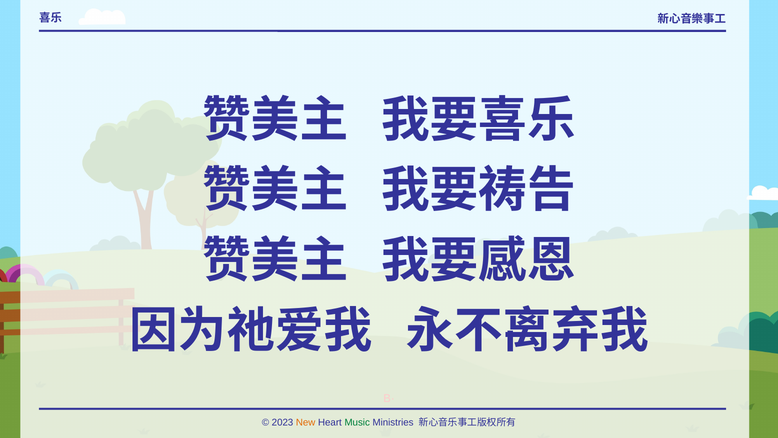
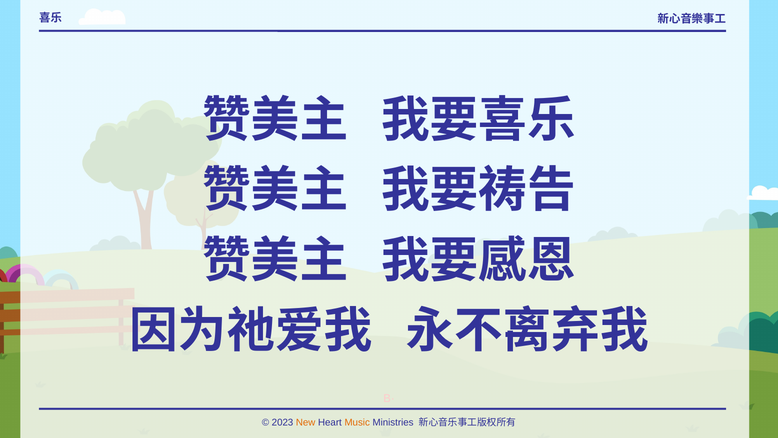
Music colour: green -> orange
